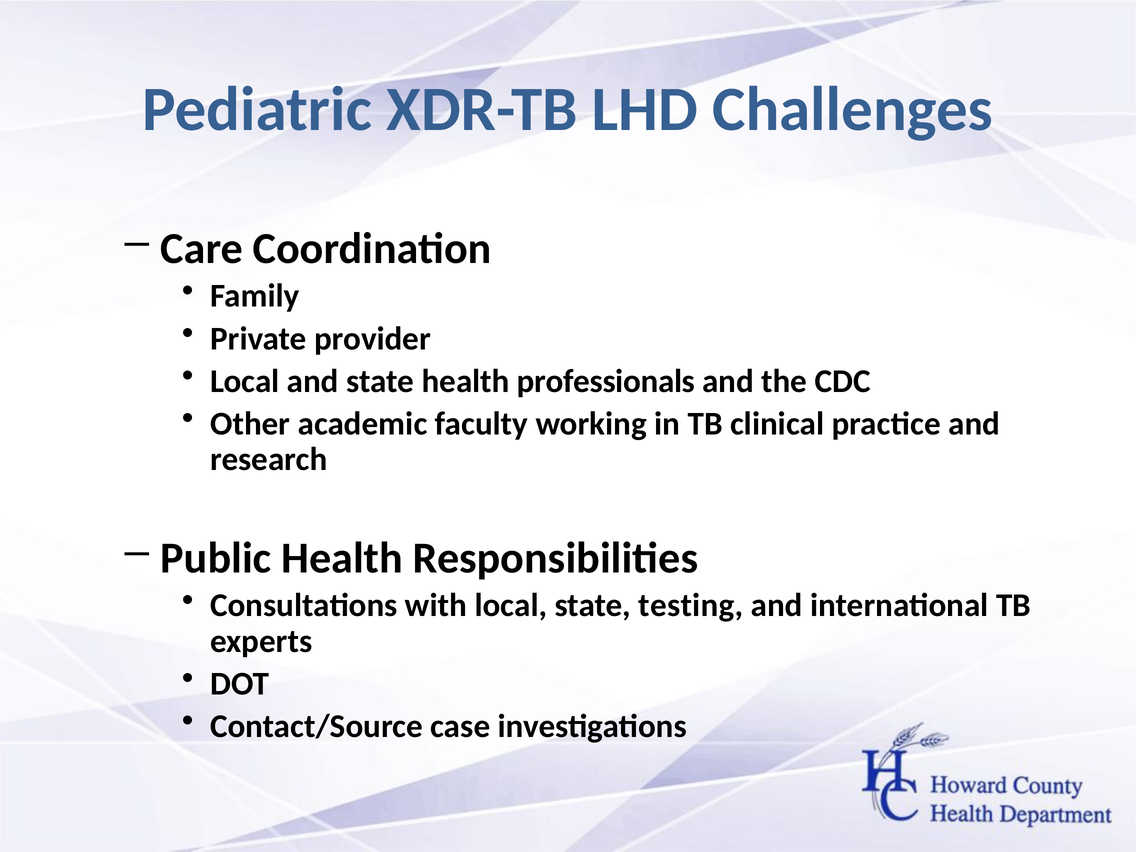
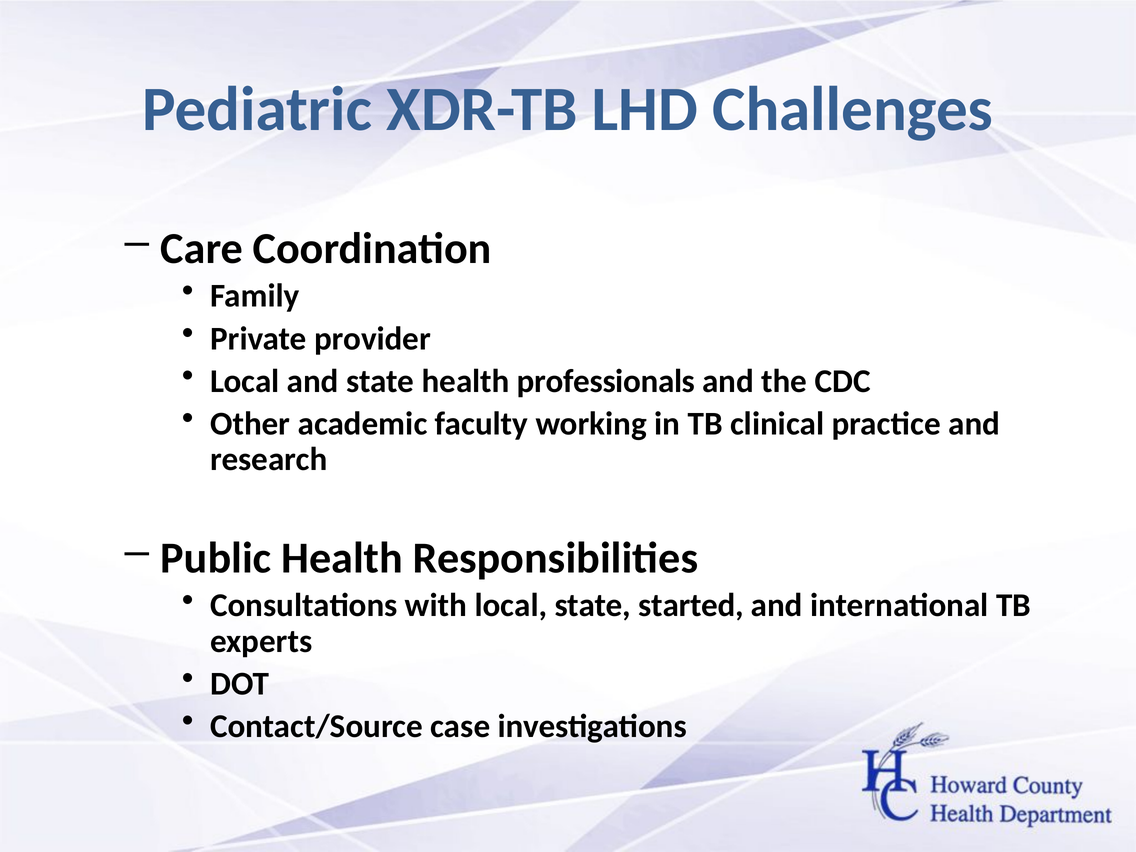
testing: testing -> started
